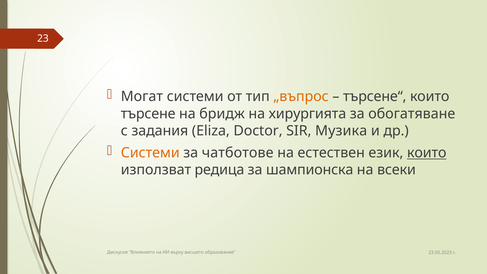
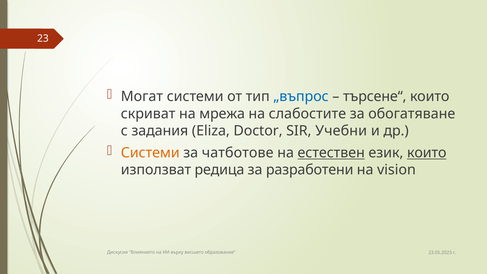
„въпрос colour: orange -> blue
търсене: търсене -> скриват
бридж: бридж -> мрежа
хирургията: хирургията -> слабостите
Музика: Музика -> Учебни
естествен underline: none -> present
шампионска: шампионска -> разработени
всеки: всеки -> vision
